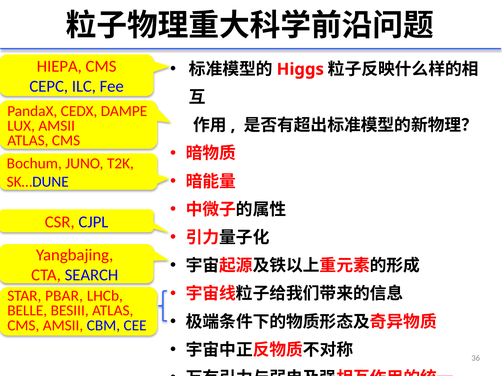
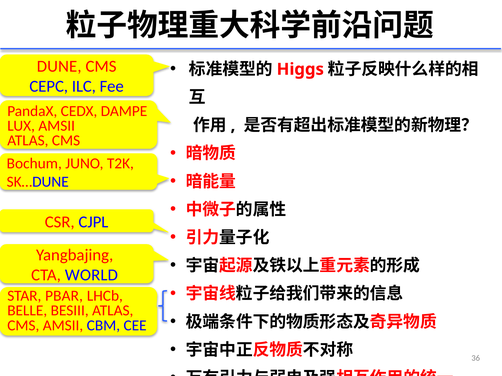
HIEPA: HIEPA -> DUNE
SEARCH: SEARCH -> WORLD
